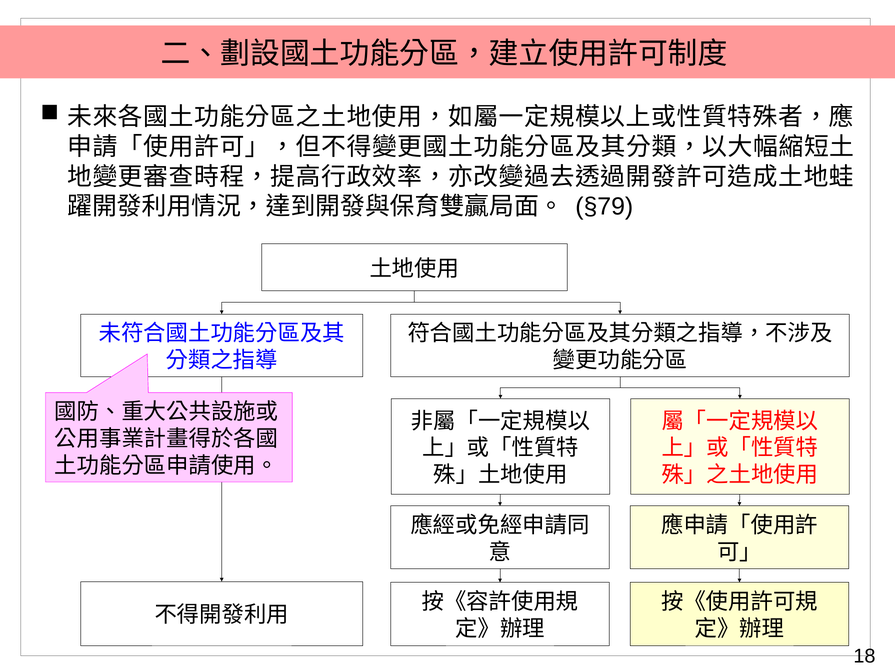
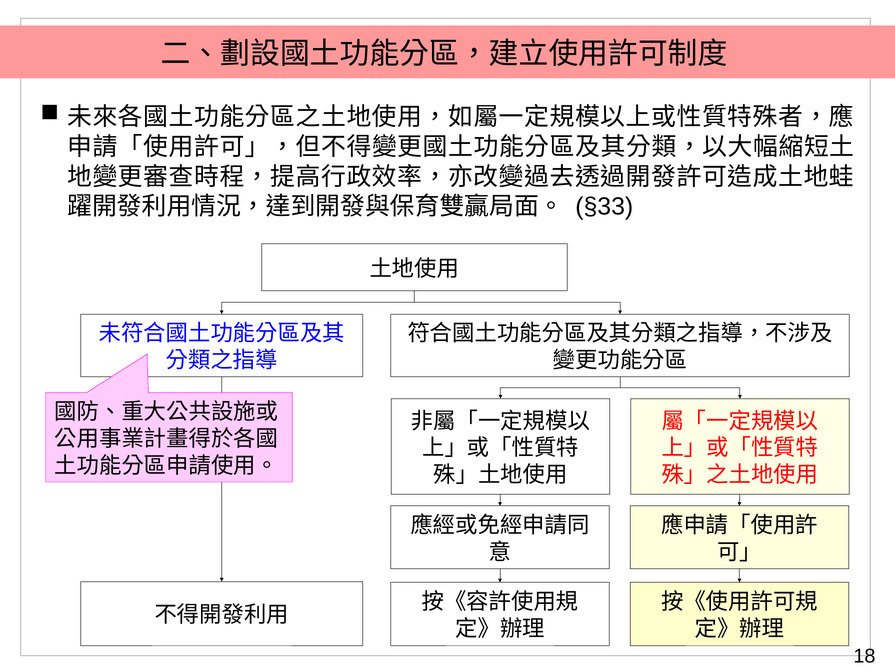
§79: §79 -> §33
